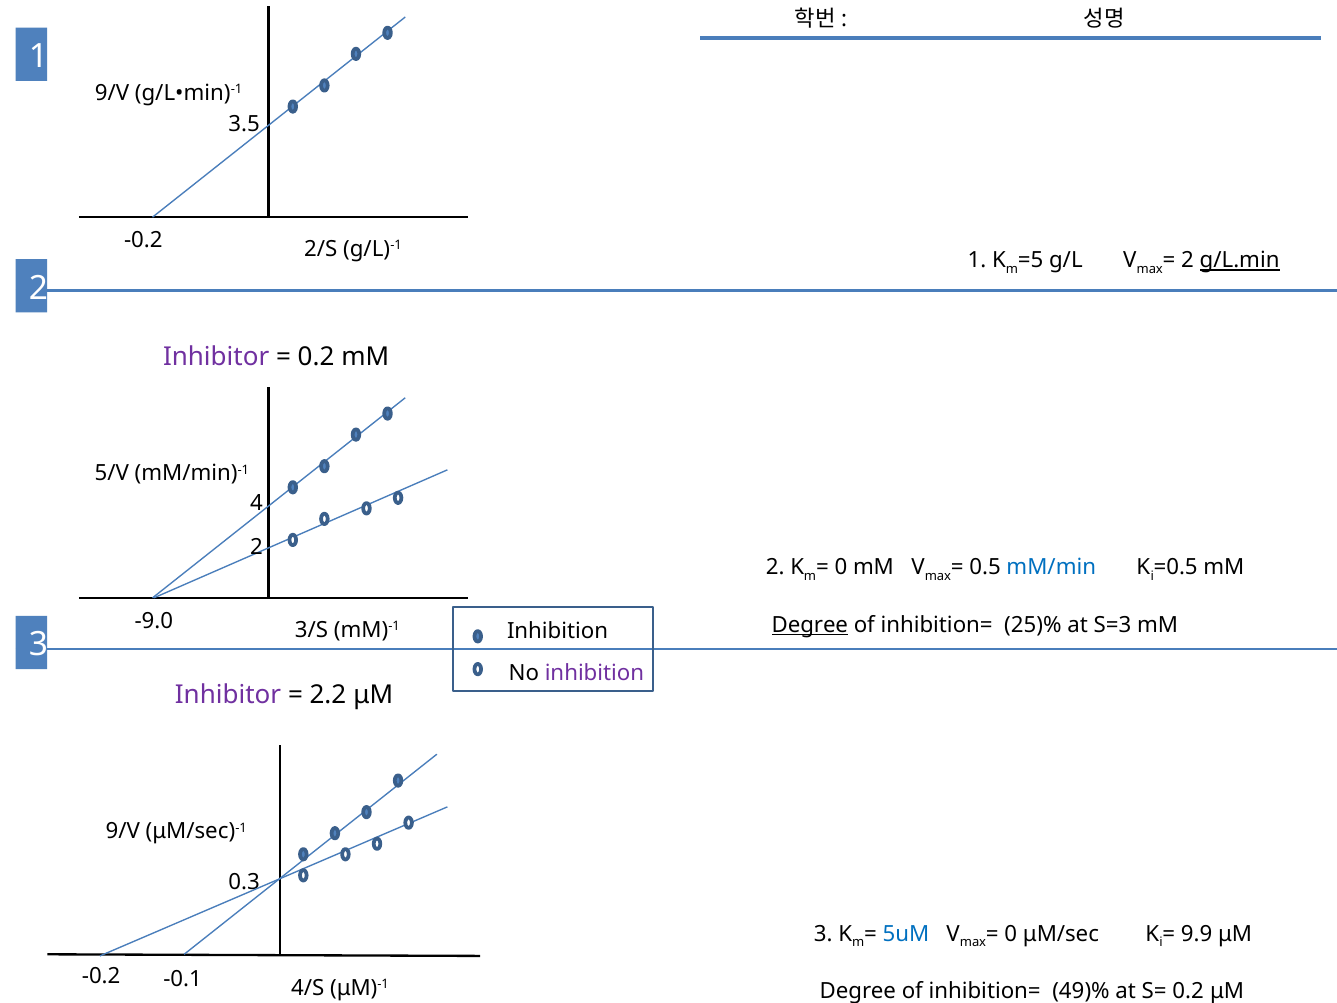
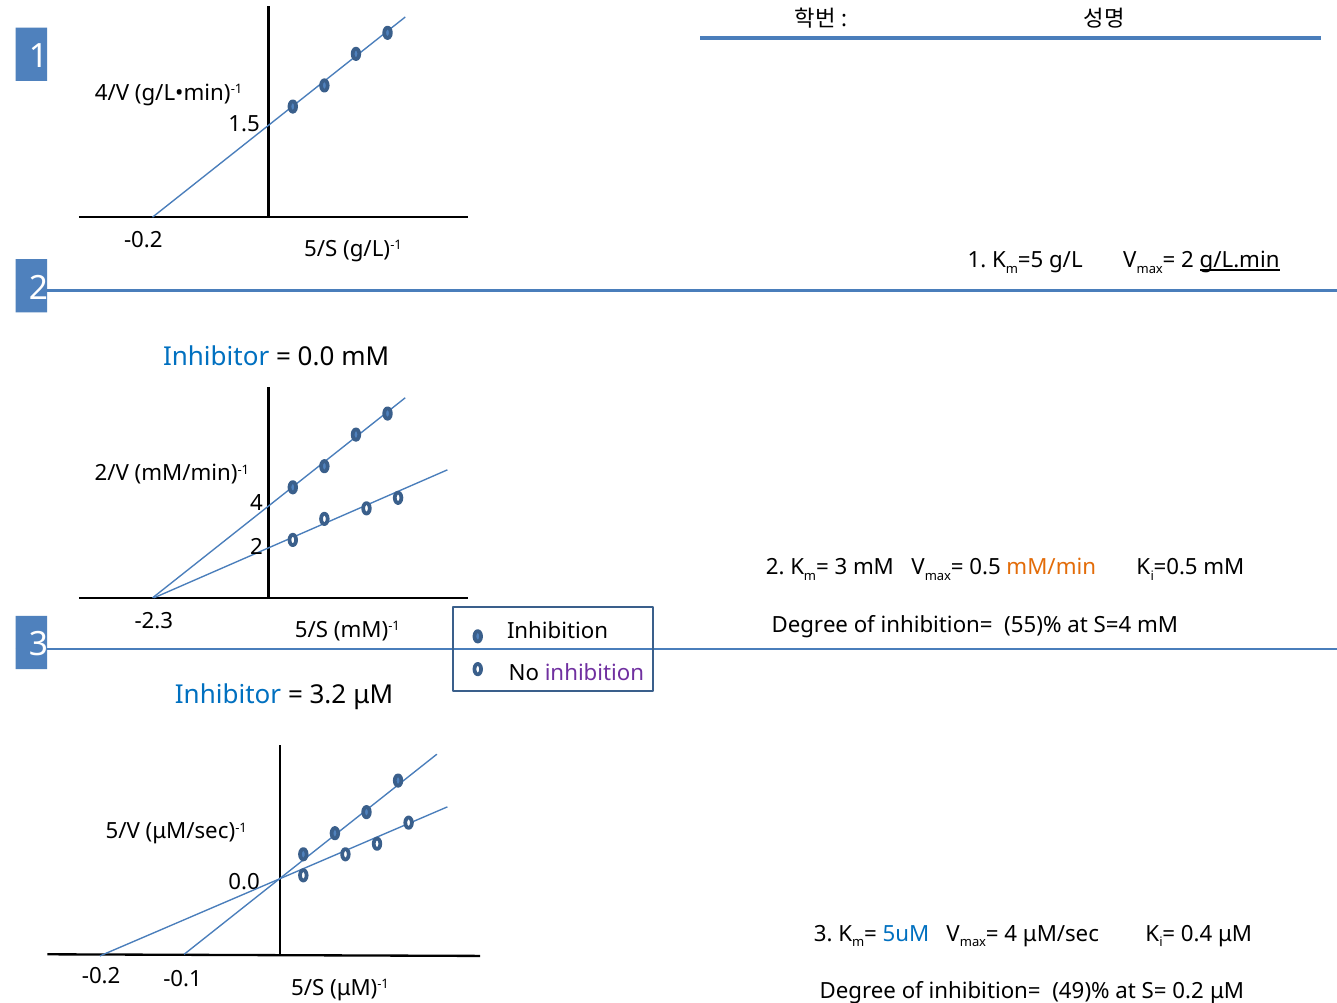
9/V at (112, 93): 9/V -> 4/V
3.5: 3.5 -> 1.5
2/S at (321, 249): 2/S -> 5/S
Inhibitor at (216, 357) colour: purple -> blue
0.2 at (316, 357): 0.2 -> 0.0
5/V: 5/V -> 2/V
0 at (841, 567): 0 -> 3
mM/min colour: blue -> orange
-9.0: -9.0 -> -2.3
Degree at (810, 625) underline: present -> none
25)%: 25)% -> 55)%
S=3: S=3 -> S=4
3/S at (312, 630): 3/S -> 5/S
Inhibitor at (228, 694) colour: purple -> blue
2.2: 2.2 -> 3.2
9/V at (123, 831): 9/V -> 5/V
0.3 at (244, 882): 0.3 -> 0.0
0 at (1011, 934): 0 -> 4
9.9: 9.9 -> 0.4
4/S at (308, 988): 4/S -> 5/S
